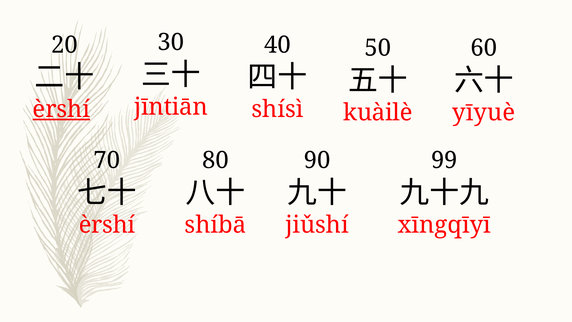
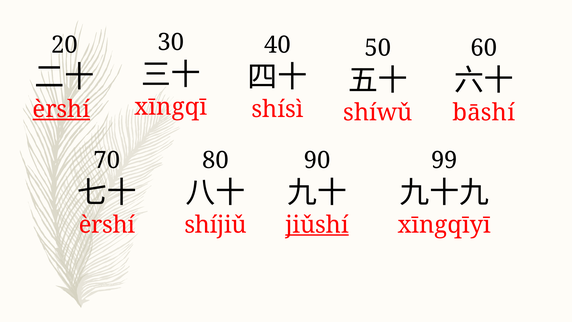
jīntiān: jīntiān -> xīngqī
kuàilè: kuàilè -> shíwǔ
yīyuè: yīyuè -> bāshí
shíbā: shíbā -> shíjiǔ
jiǔshí underline: none -> present
